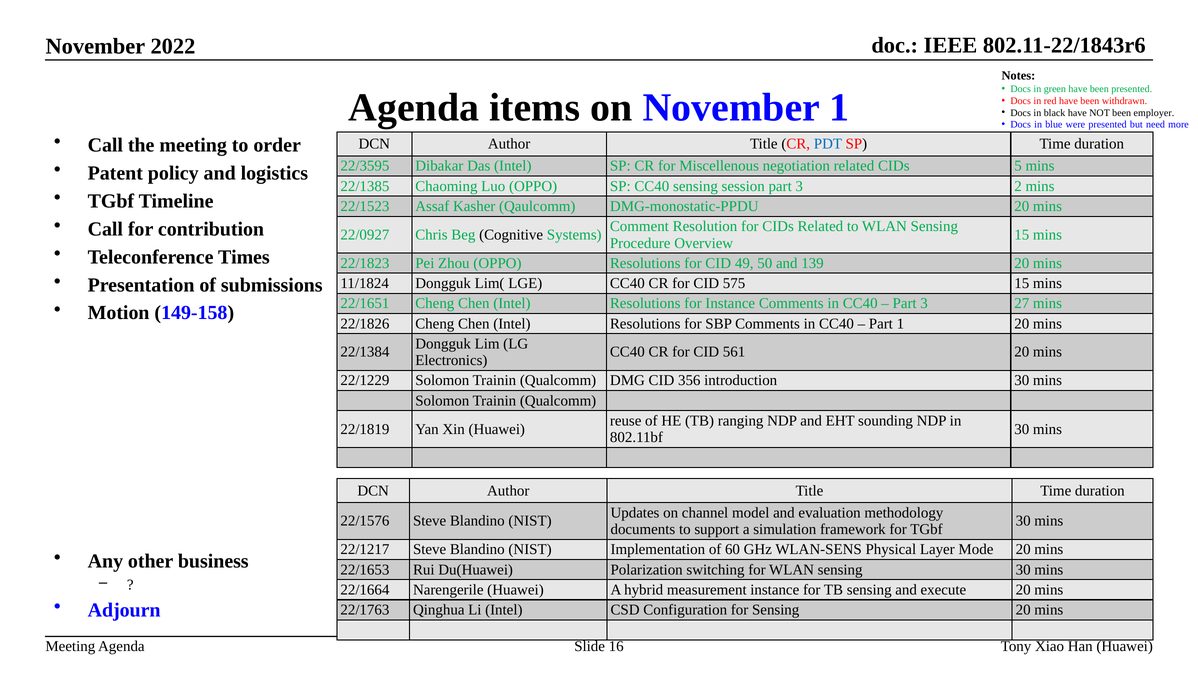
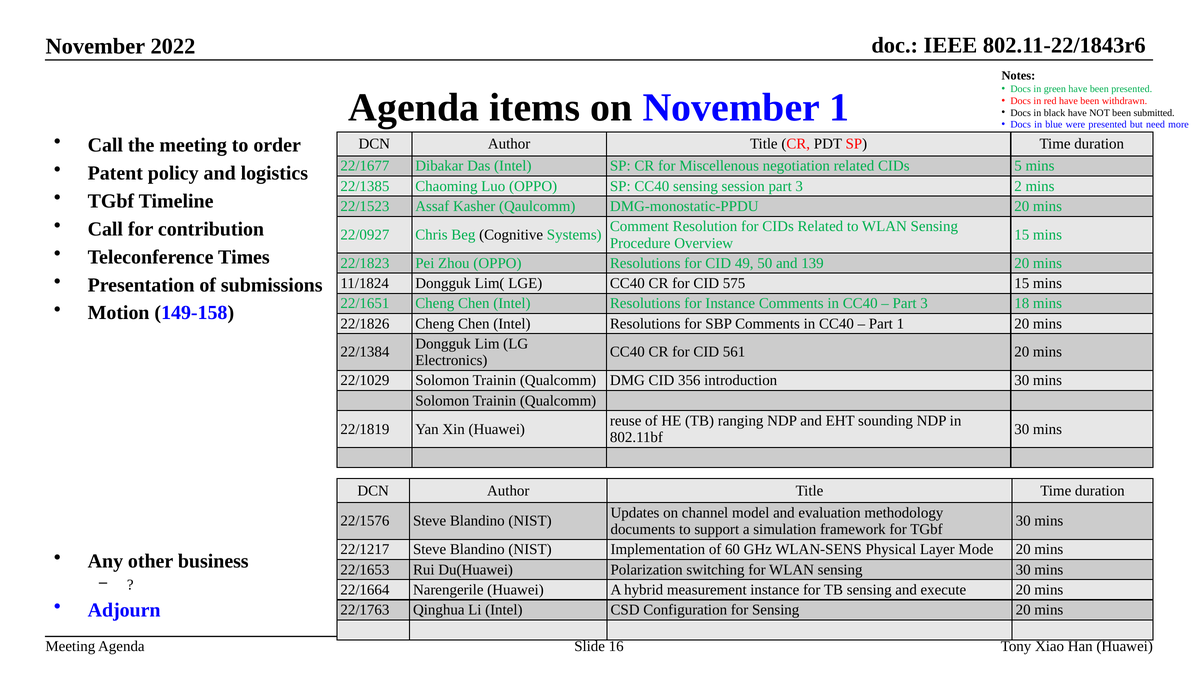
employer: employer -> submitted
PDT colour: blue -> black
22/3595: 22/3595 -> 22/1677
27: 27 -> 18
22/1229: 22/1229 -> 22/1029
